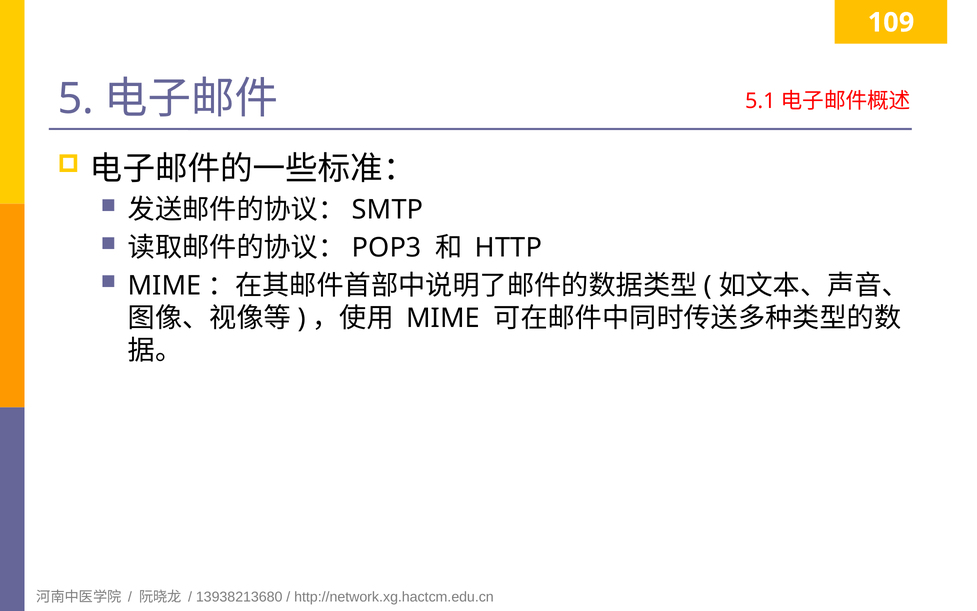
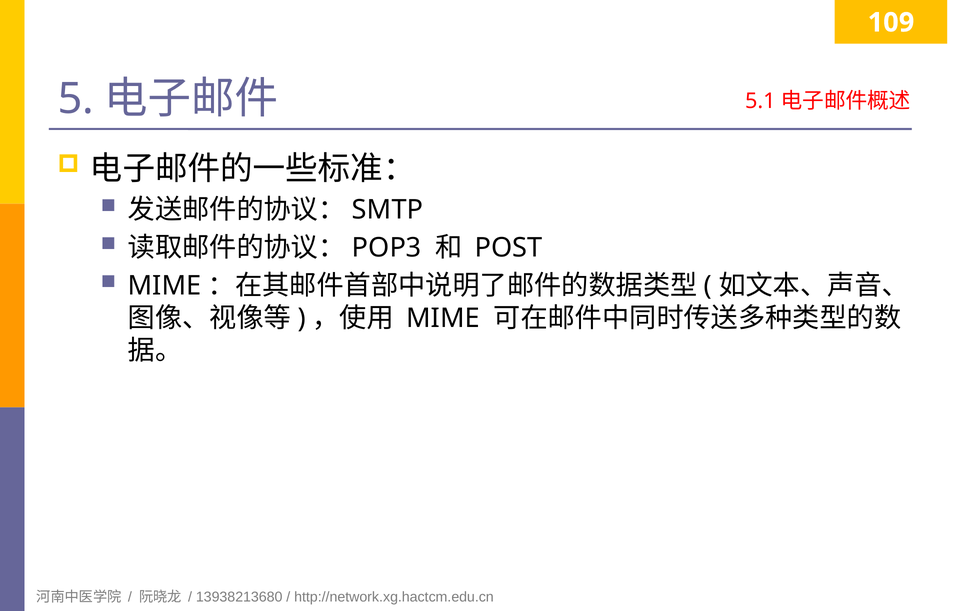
HTTP: HTTP -> POST
